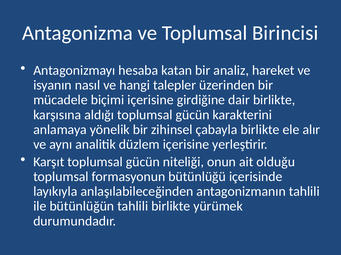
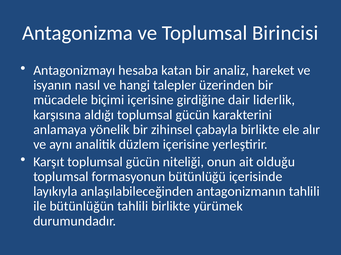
dair birlikte: birlikte -> liderlik
